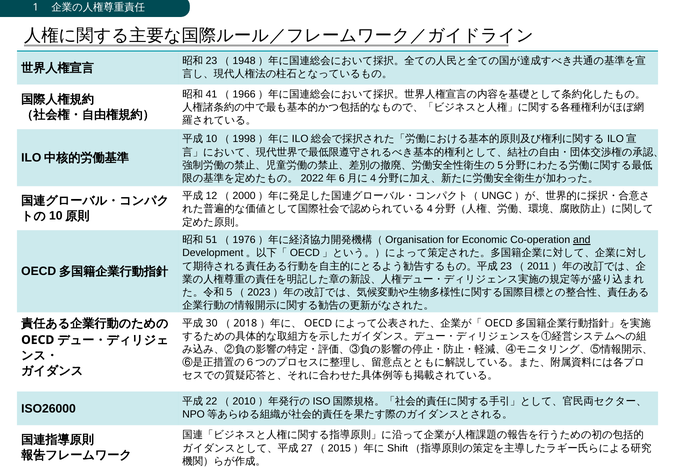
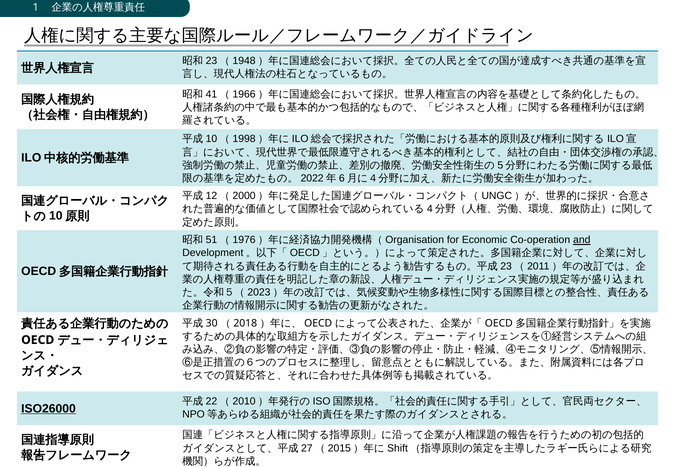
ISO26000 underline: none -> present
